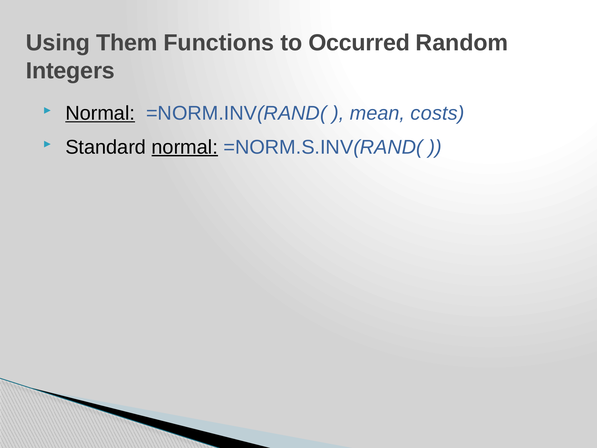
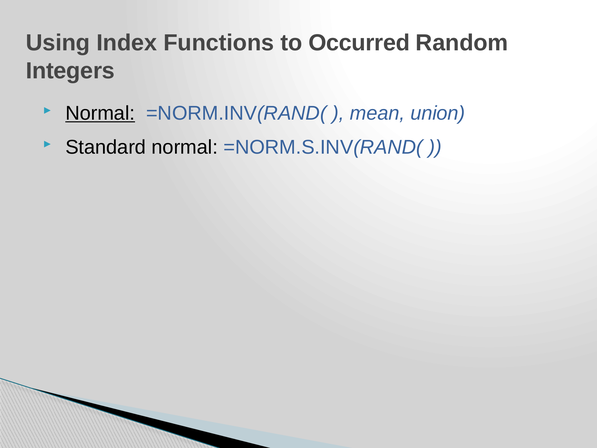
Them: Them -> Index
costs: costs -> union
normal at (185, 147) underline: present -> none
